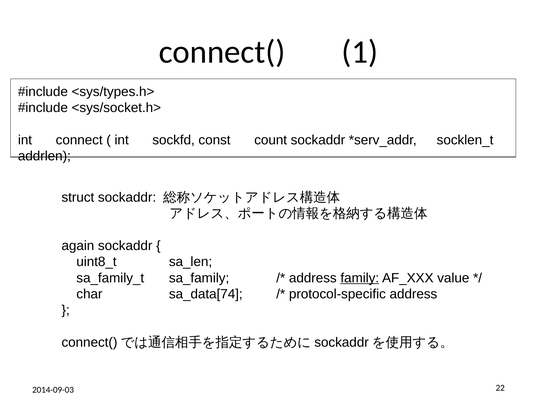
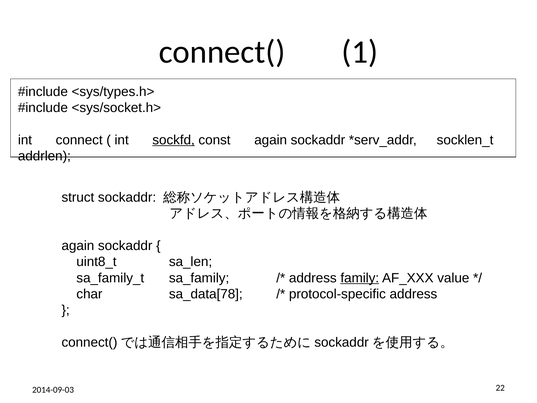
sockfd underline: none -> present
const count: count -> again
sa_data[74: sa_data[74 -> sa_data[78
